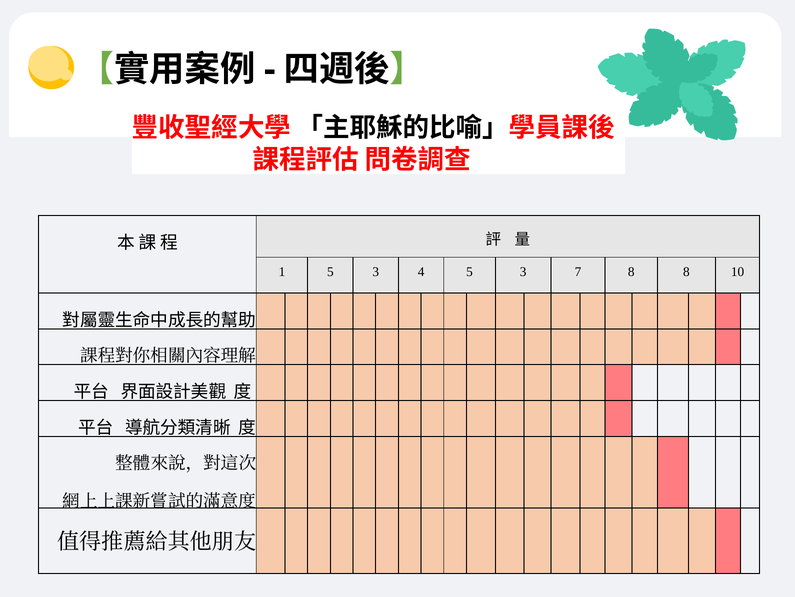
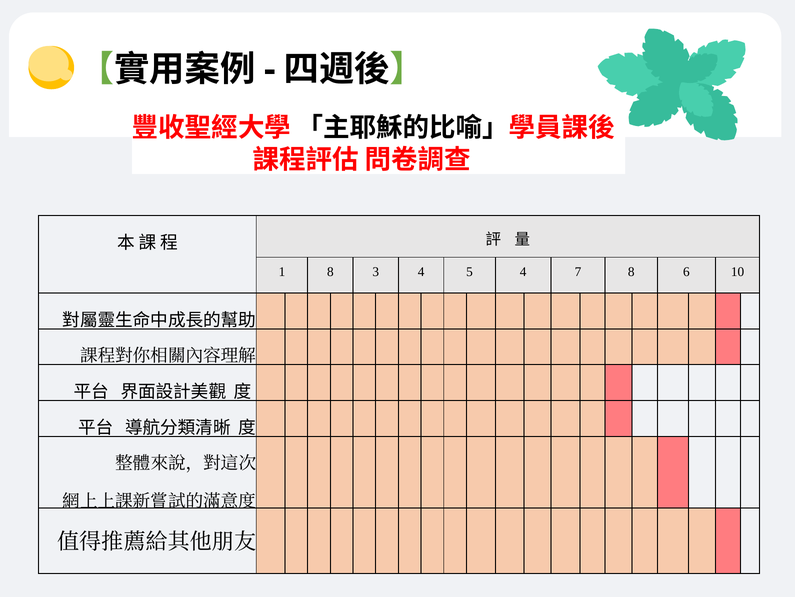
1 5: 5 -> 8
4 5 3: 3 -> 4
8 8: 8 -> 6
